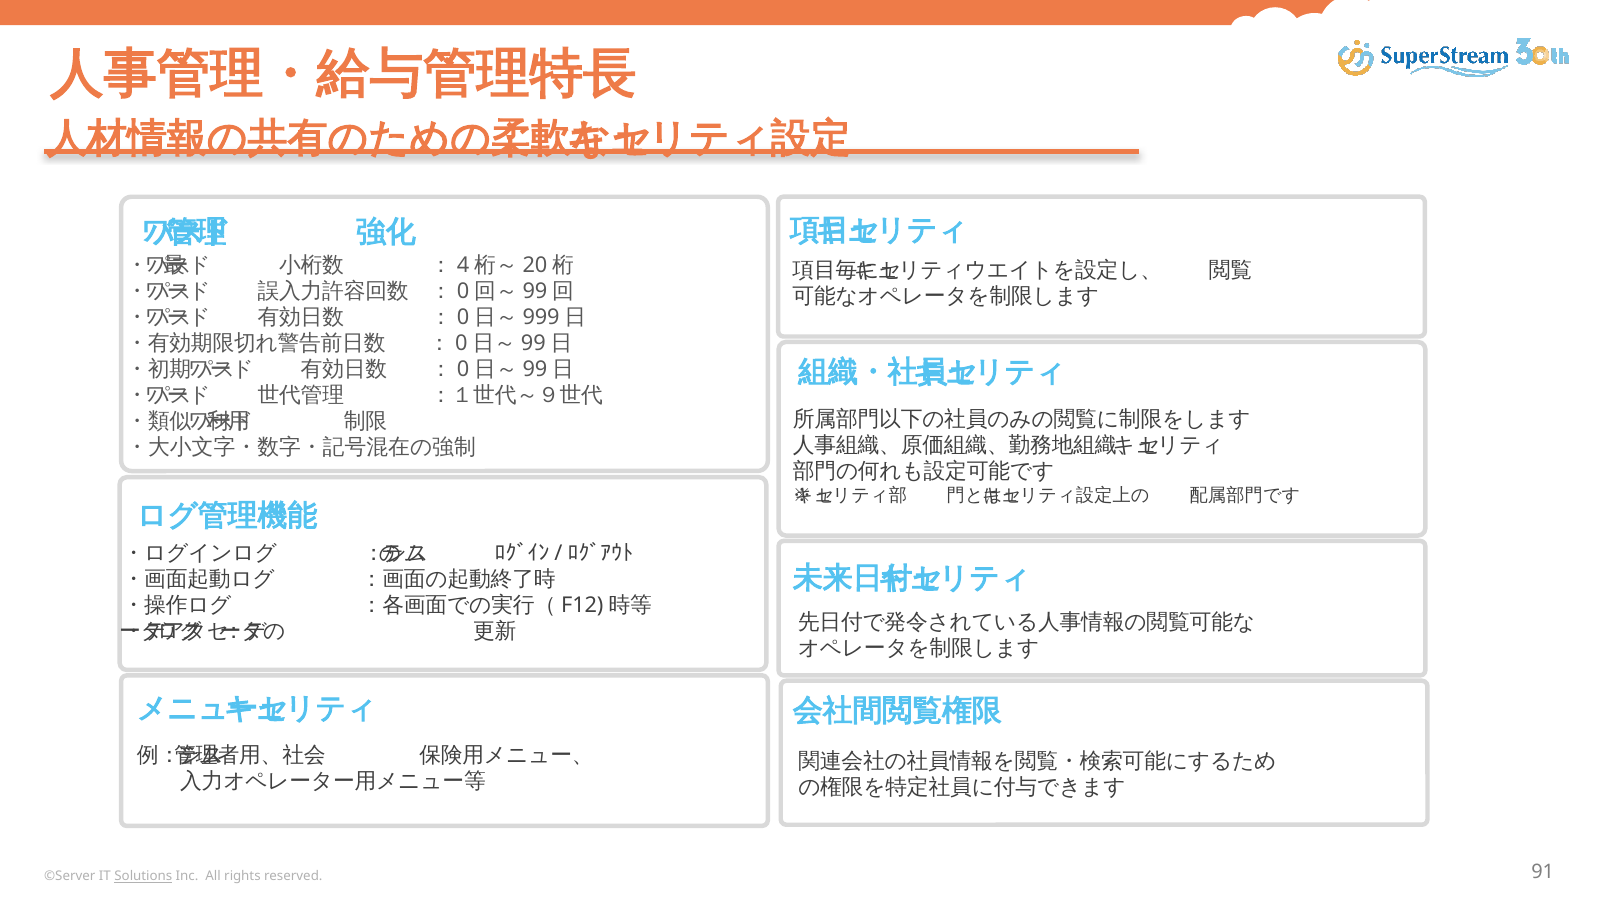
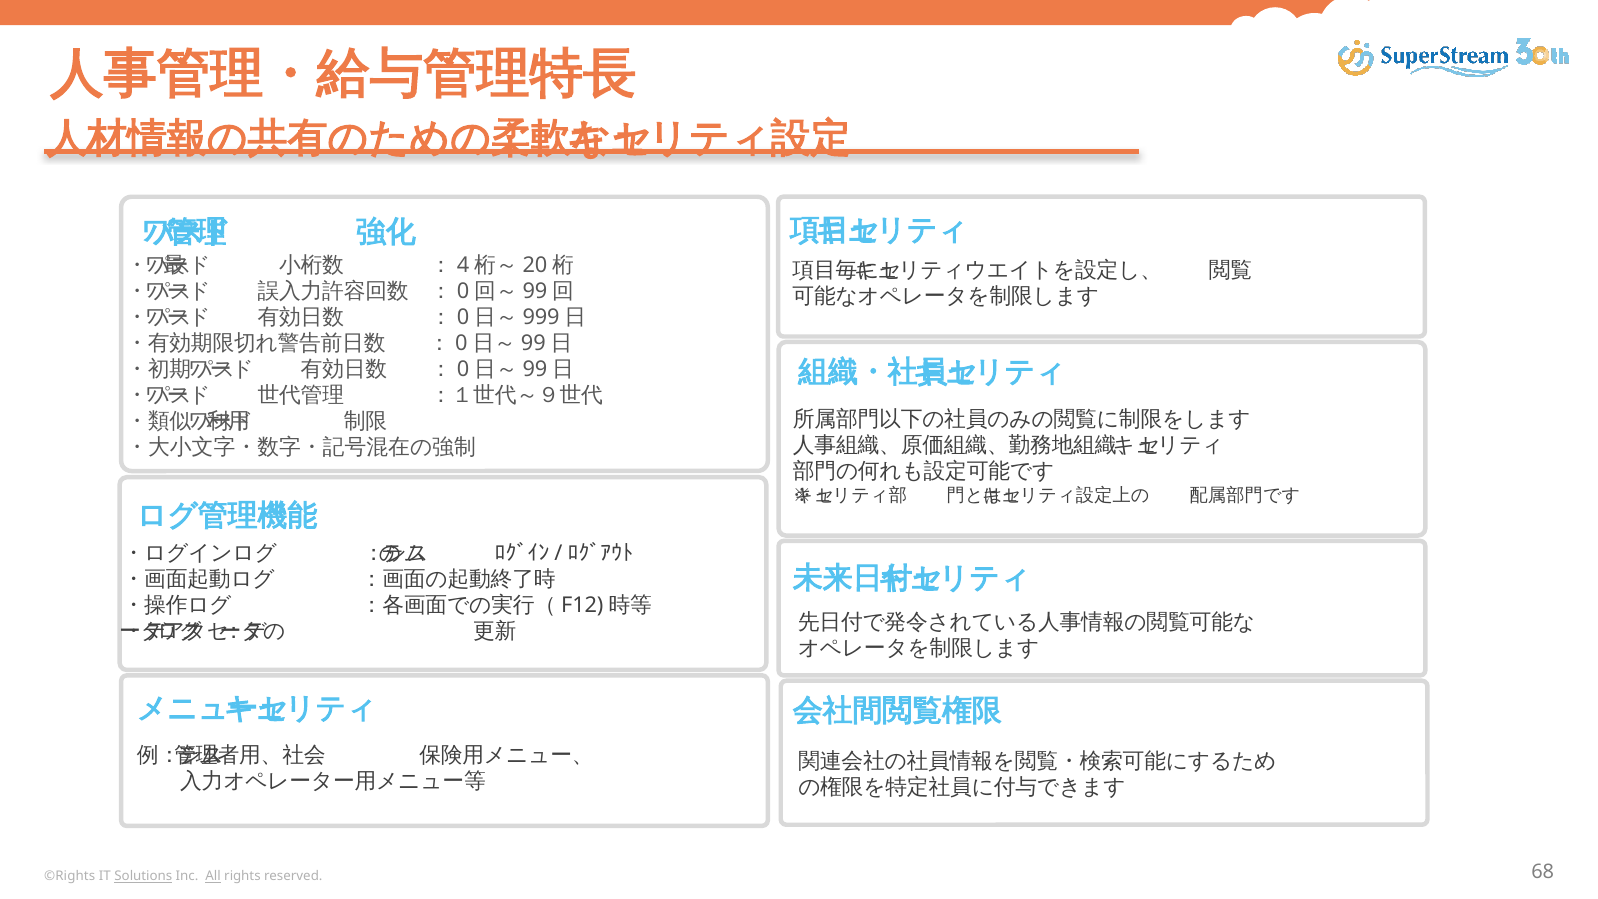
©Server: ©Server -> ©Rights
All underline: none -> present
91: 91 -> 68
